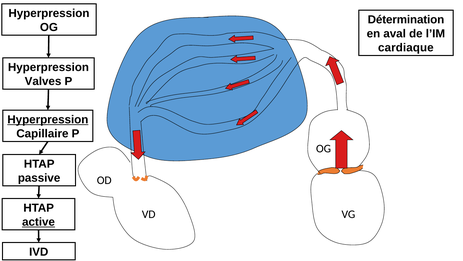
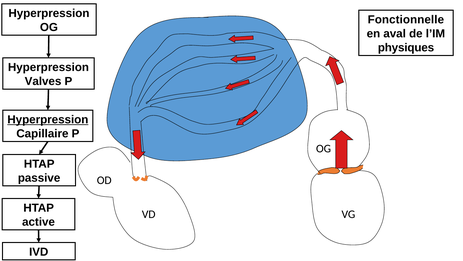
Détermination: Détermination -> Fonctionnelle
cardiaque: cardiaque -> physiques
active underline: present -> none
